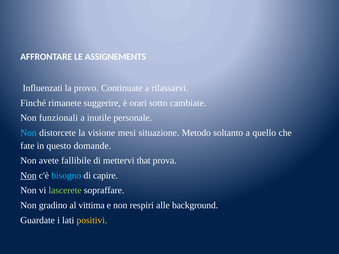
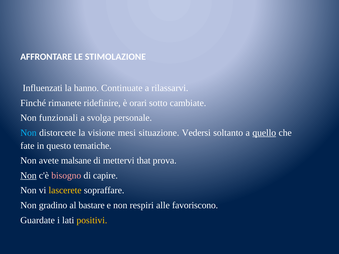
ASSIGNEMENTS: ASSIGNEMENTS -> STIMOLAZIONE
provo: provo -> hanno
suggerire: suggerire -> ridefinire
inutile: inutile -> svolga
Metodo: Metodo -> Vedersi
quello underline: none -> present
domande: domande -> tematiche
fallibile: fallibile -> malsane
bisogno colour: light blue -> pink
lascerete colour: light green -> yellow
vittima: vittima -> bastare
background: background -> favoriscono
